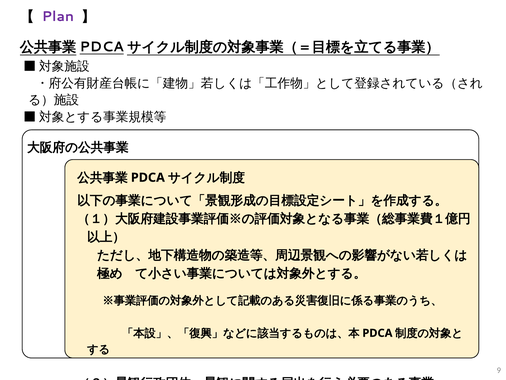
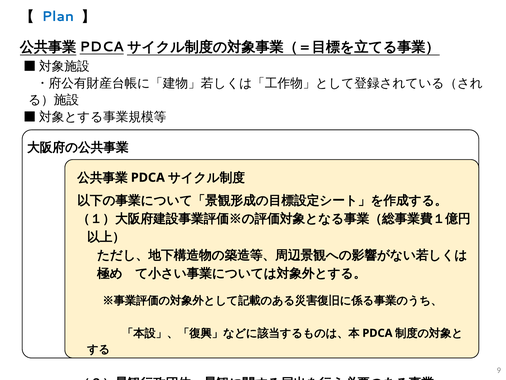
Plan colour: purple -> blue
